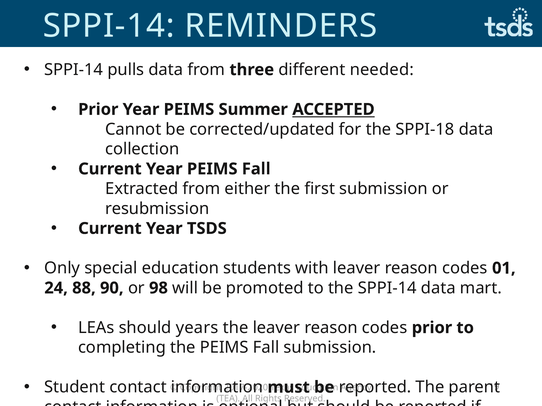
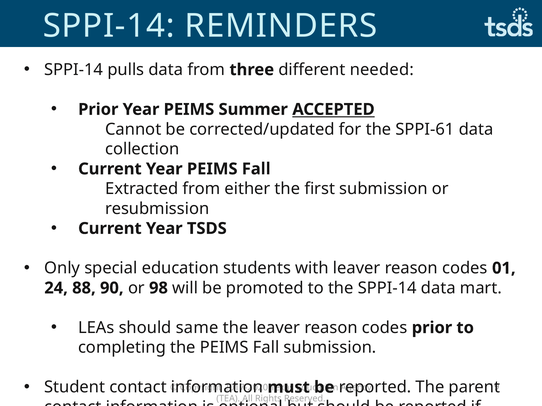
SPPI-18: SPPI-18 -> SPPI-61
years: years -> same
